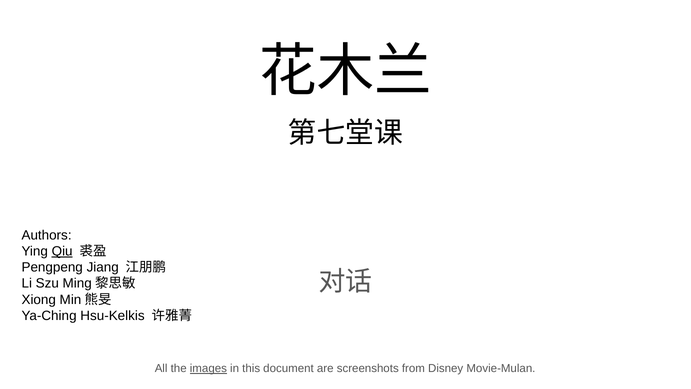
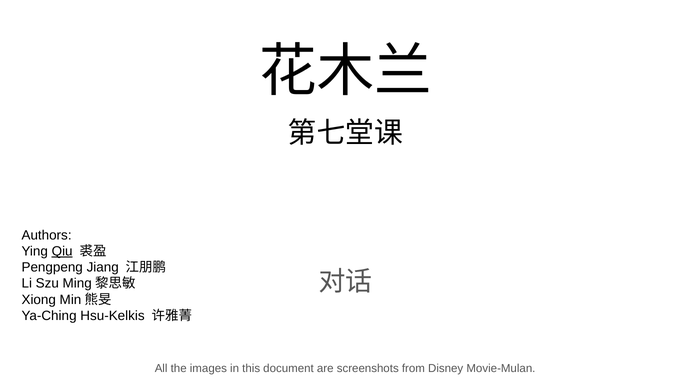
images underline: present -> none
